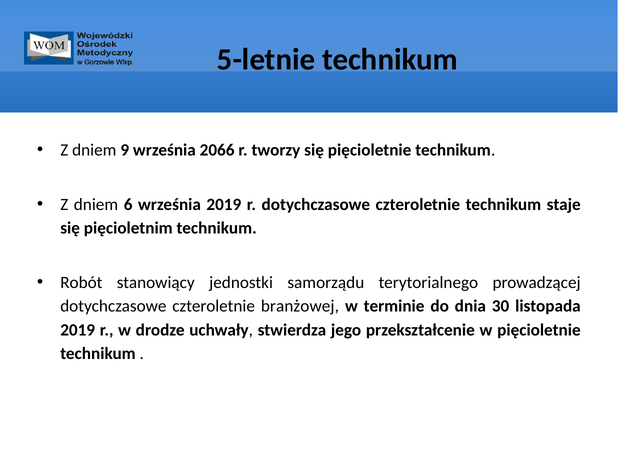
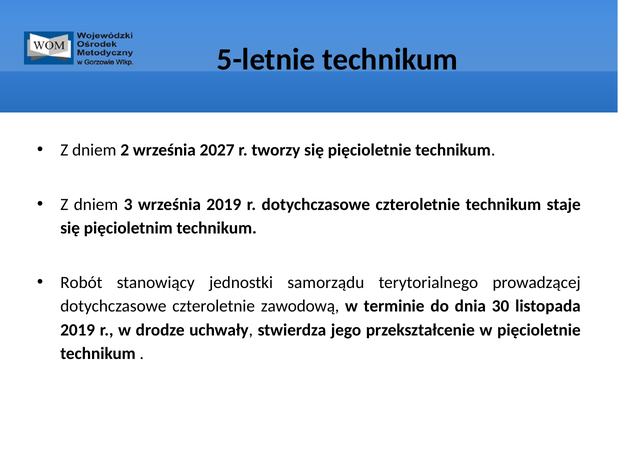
9: 9 -> 2
2066: 2066 -> 2027
6: 6 -> 3
branżowej: branżowej -> zawodową
